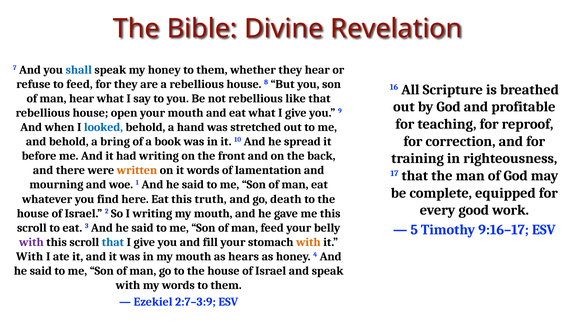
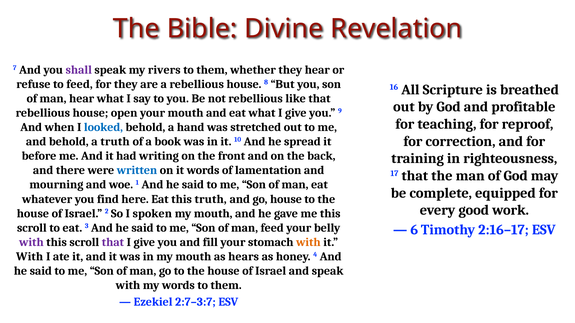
shall colour: blue -> purple
my honey: honey -> rivers
a bring: bring -> truth
written colour: orange -> blue
go death: death -> house
I writing: writing -> spoken
5: 5 -> 6
9:16–17: 9:16–17 -> 2:16–17
that at (113, 242) colour: blue -> purple
2:7–3:9: 2:7–3:9 -> 2:7–3:7
